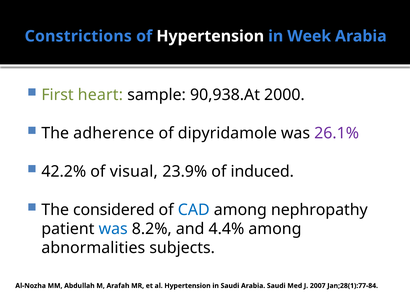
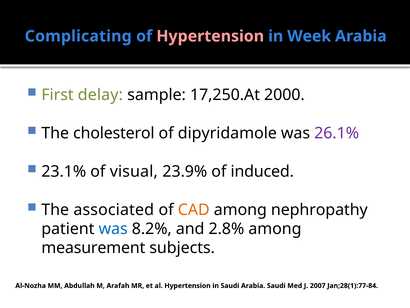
Constrictions: Constrictions -> Complicating
Hypertension at (210, 36) colour: white -> pink
heart: heart -> delay
90,938.At: 90,938.At -> 17,250.At
adherence: adherence -> cholesterol
42.2%: 42.2% -> 23.1%
considered: considered -> associated
CAD colour: blue -> orange
4.4%: 4.4% -> 2.8%
abnormalities: abnormalities -> measurement
